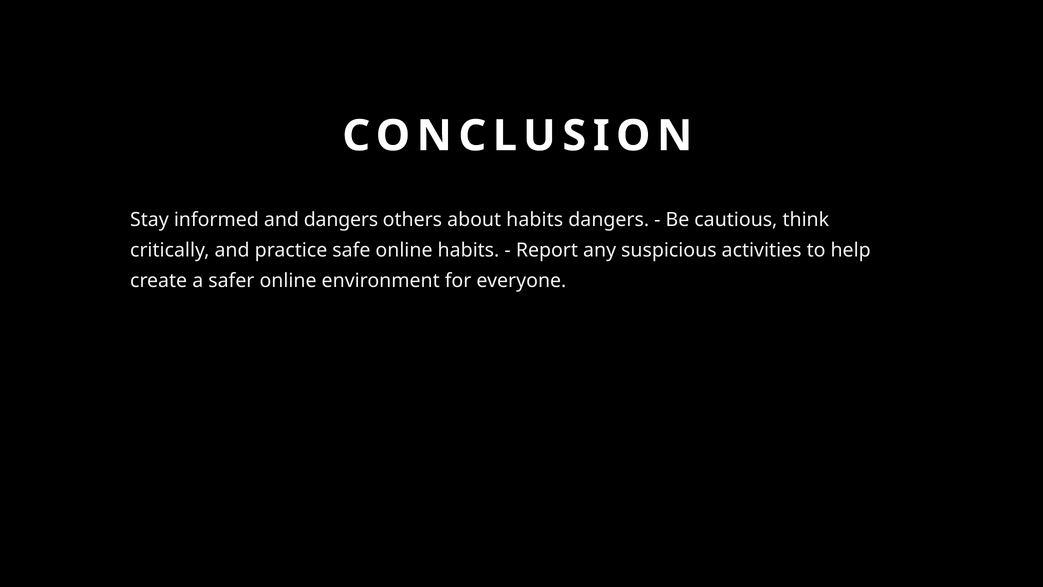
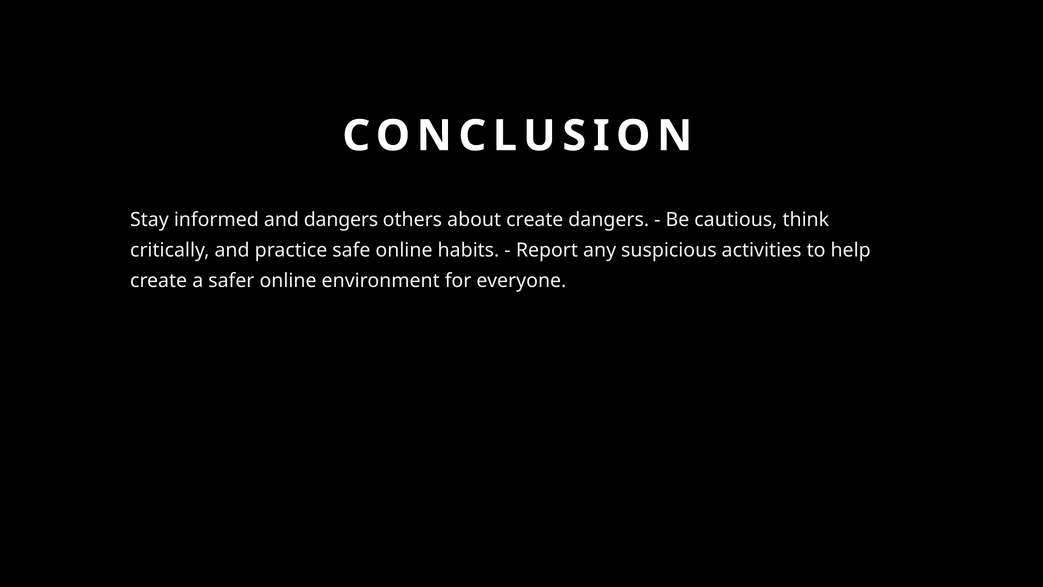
about habits: habits -> create
